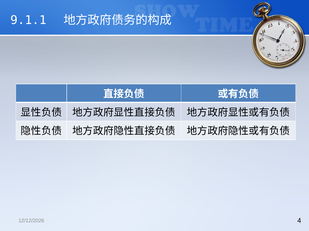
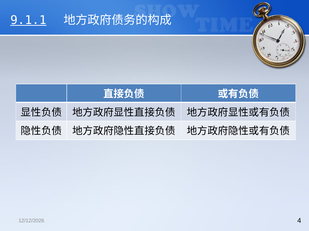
9.1.1 underline: none -> present
